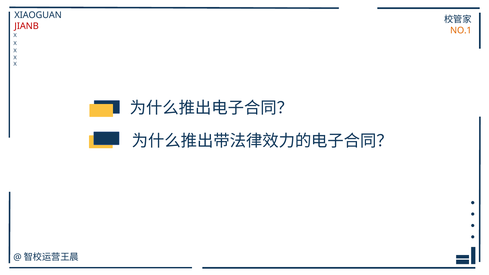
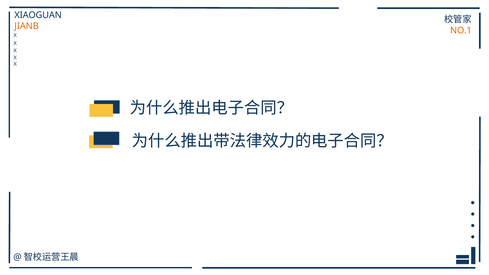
JIANB colour: red -> orange
